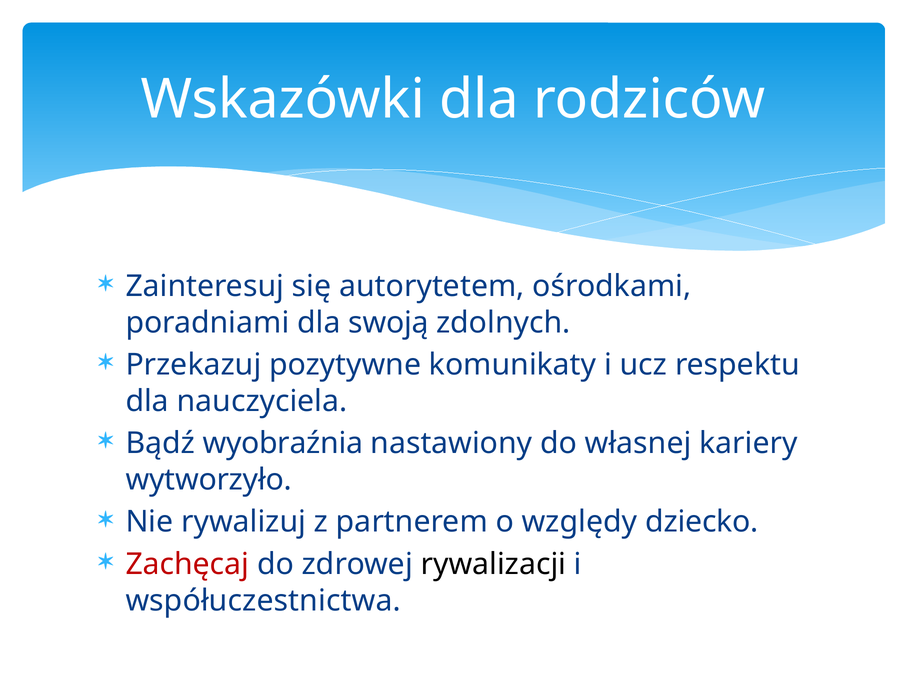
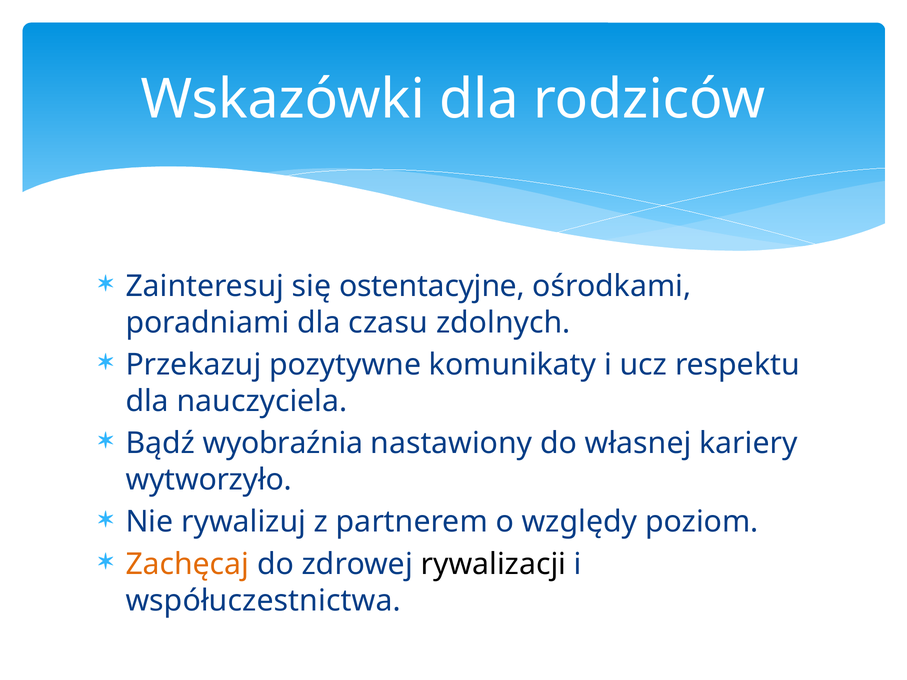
autorytetem: autorytetem -> ostentacyjne
swoją: swoją -> czasu
dziecko: dziecko -> poziom
Zachęcaj colour: red -> orange
